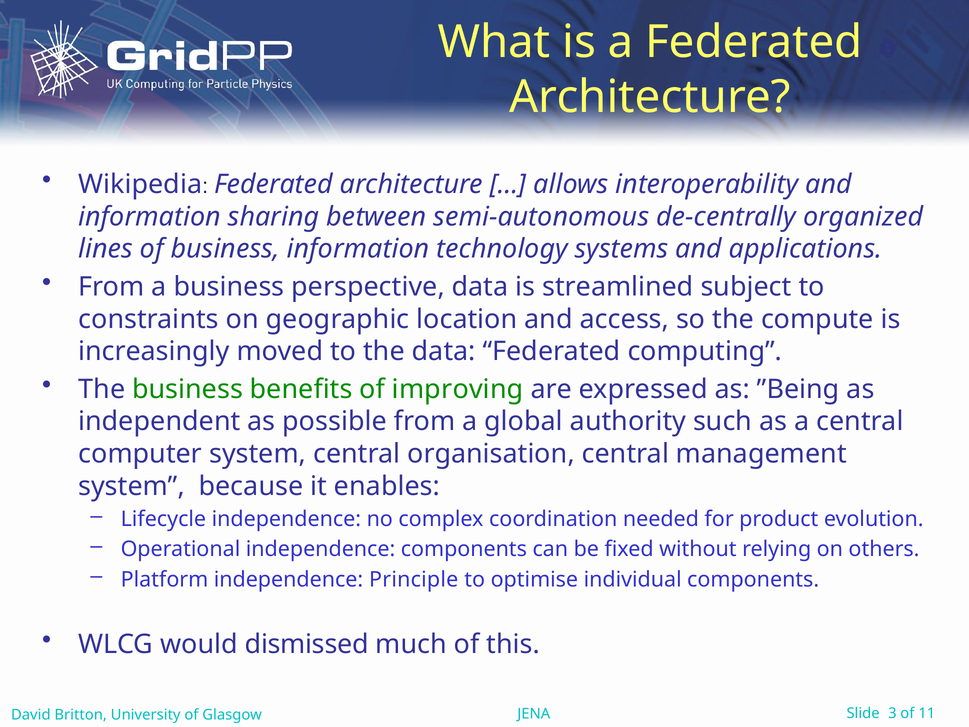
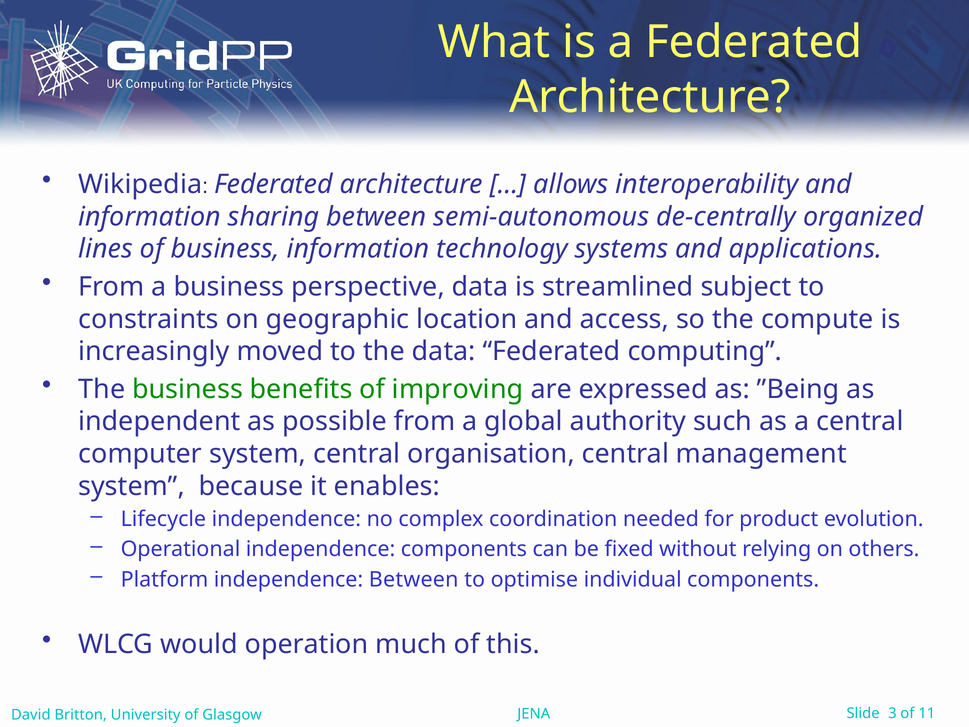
independence Principle: Principle -> Between
dismissed: dismissed -> operation
